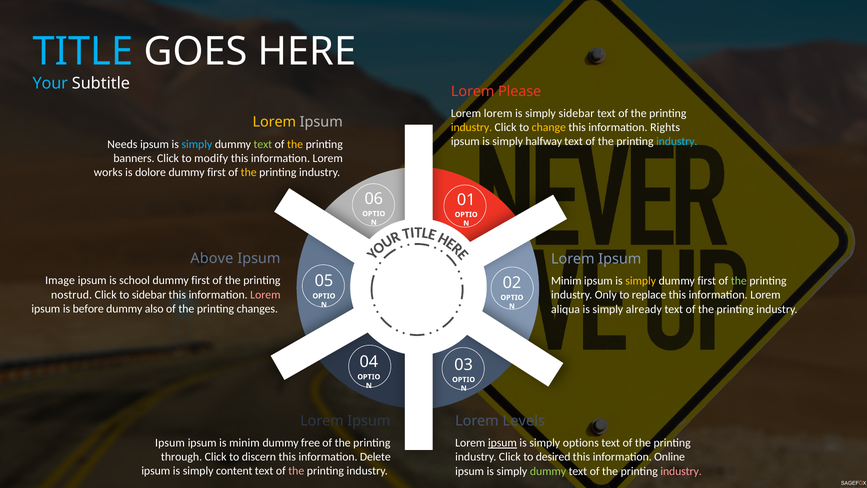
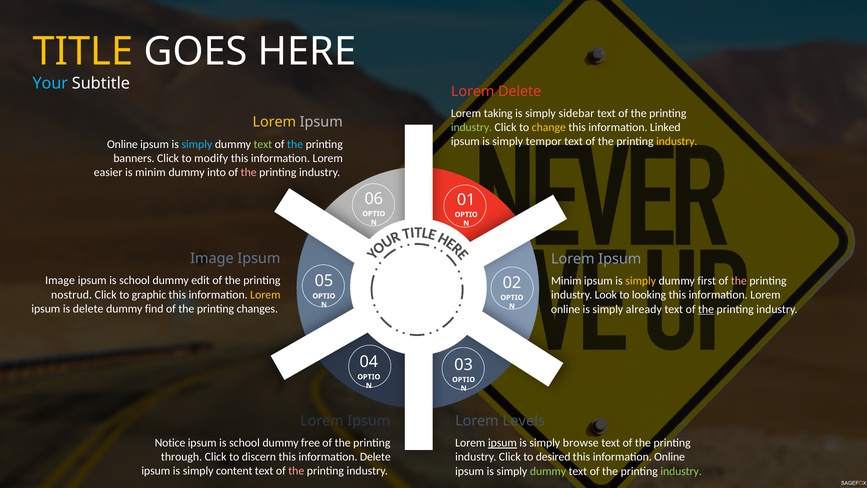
TITLE colour: light blue -> yellow
Lorem Please: Please -> Delete
Lorem lorem: lorem -> taking
industry at (472, 127) colour: yellow -> light green
Rights: Rights -> Linked
halfway: halfway -> tempor
industry at (677, 142) colour: light blue -> yellow
Needs at (122, 144): Needs -> Online
the at (295, 144) colour: yellow -> light blue
works: works -> easier
is dolore: dolore -> minim
first at (217, 172): first -> into
the at (249, 172) colour: yellow -> pink
Above at (212, 258): Above -> Image
first at (201, 280): first -> edit
the at (739, 281) colour: light green -> pink
to sidebar: sidebar -> graphic
Lorem at (265, 295) colour: pink -> yellow
Only: Only -> Look
replace: replace -> looking
is before: before -> delete
also: also -> find
aliqua at (566, 309): aliqua -> online
the at (706, 309) underline: none -> present
Ipsum at (170, 443): Ipsum -> Notice
minim at (244, 443): minim -> school
options: options -> browse
industry at (681, 471) colour: pink -> light green
